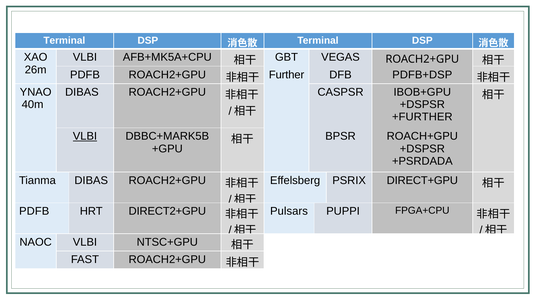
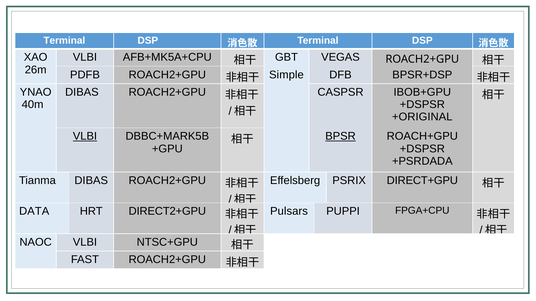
Further: Further -> Simple
PDFB+DSP: PDFB+DSP -> BPSR+DSP
+FURTHER: +FURTHER -> +ORIGINAL
BPSR underline: none -> present
PDFB at (34, 212): PDFB -> DATA
